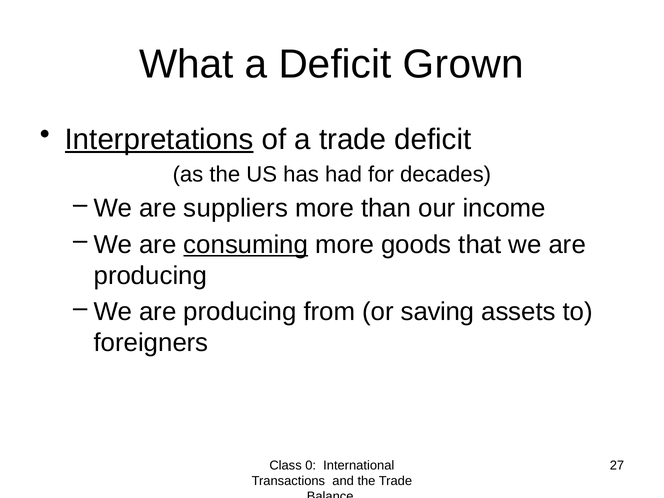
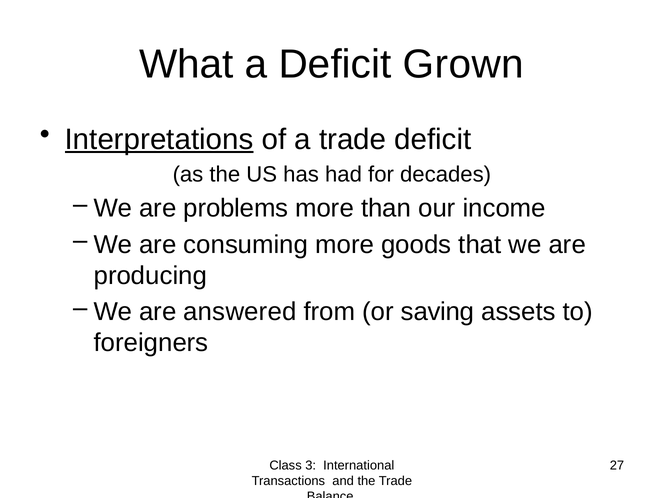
suppliers: suppliers -> problems
consuming underline: present -> none
producing at (240, 312): producing -> answered
0: 0 -> 3
